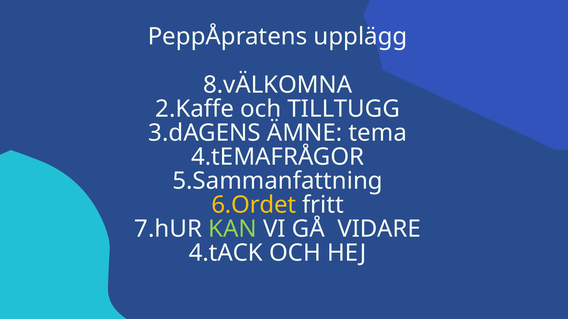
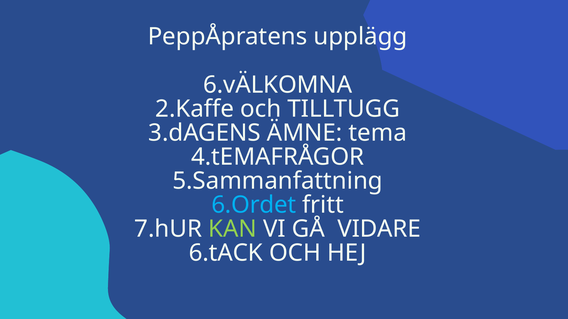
8.vÄLKOMNA: 8.vÄLKOMNA -> 6.vÄLKOMNA
6.Ordet colour: yellow -> light blue
4.tACK: 4.tACK -> 6.tACK
